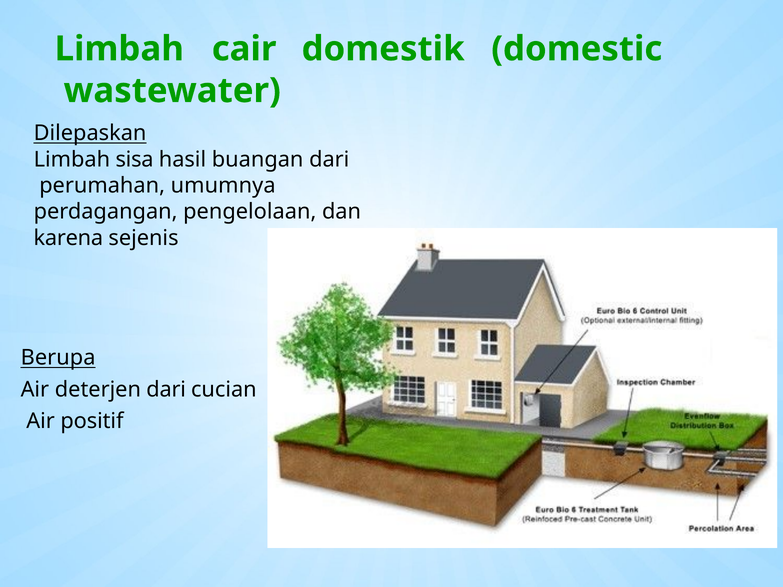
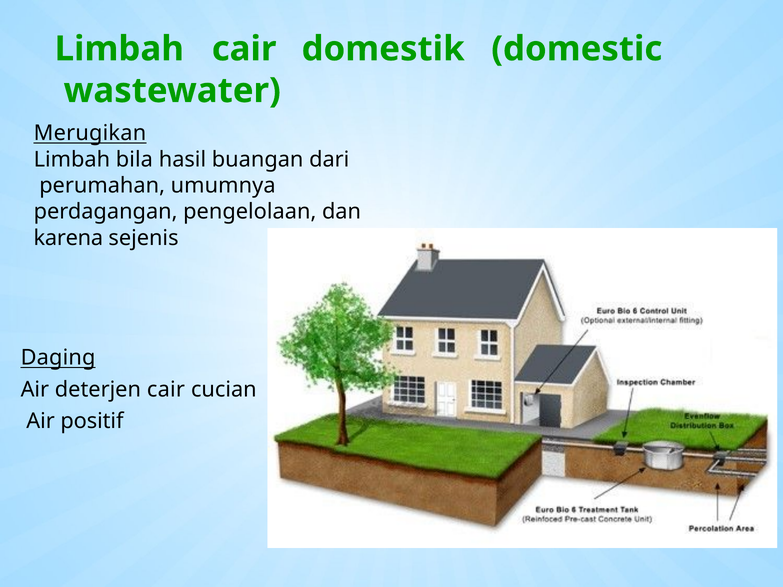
Dilepaskan: Dilepaskan -> Merugikan
sisa: sisa -> bila
Berupa: Berupa -> Daging
deterjen dari: dari -> cair
